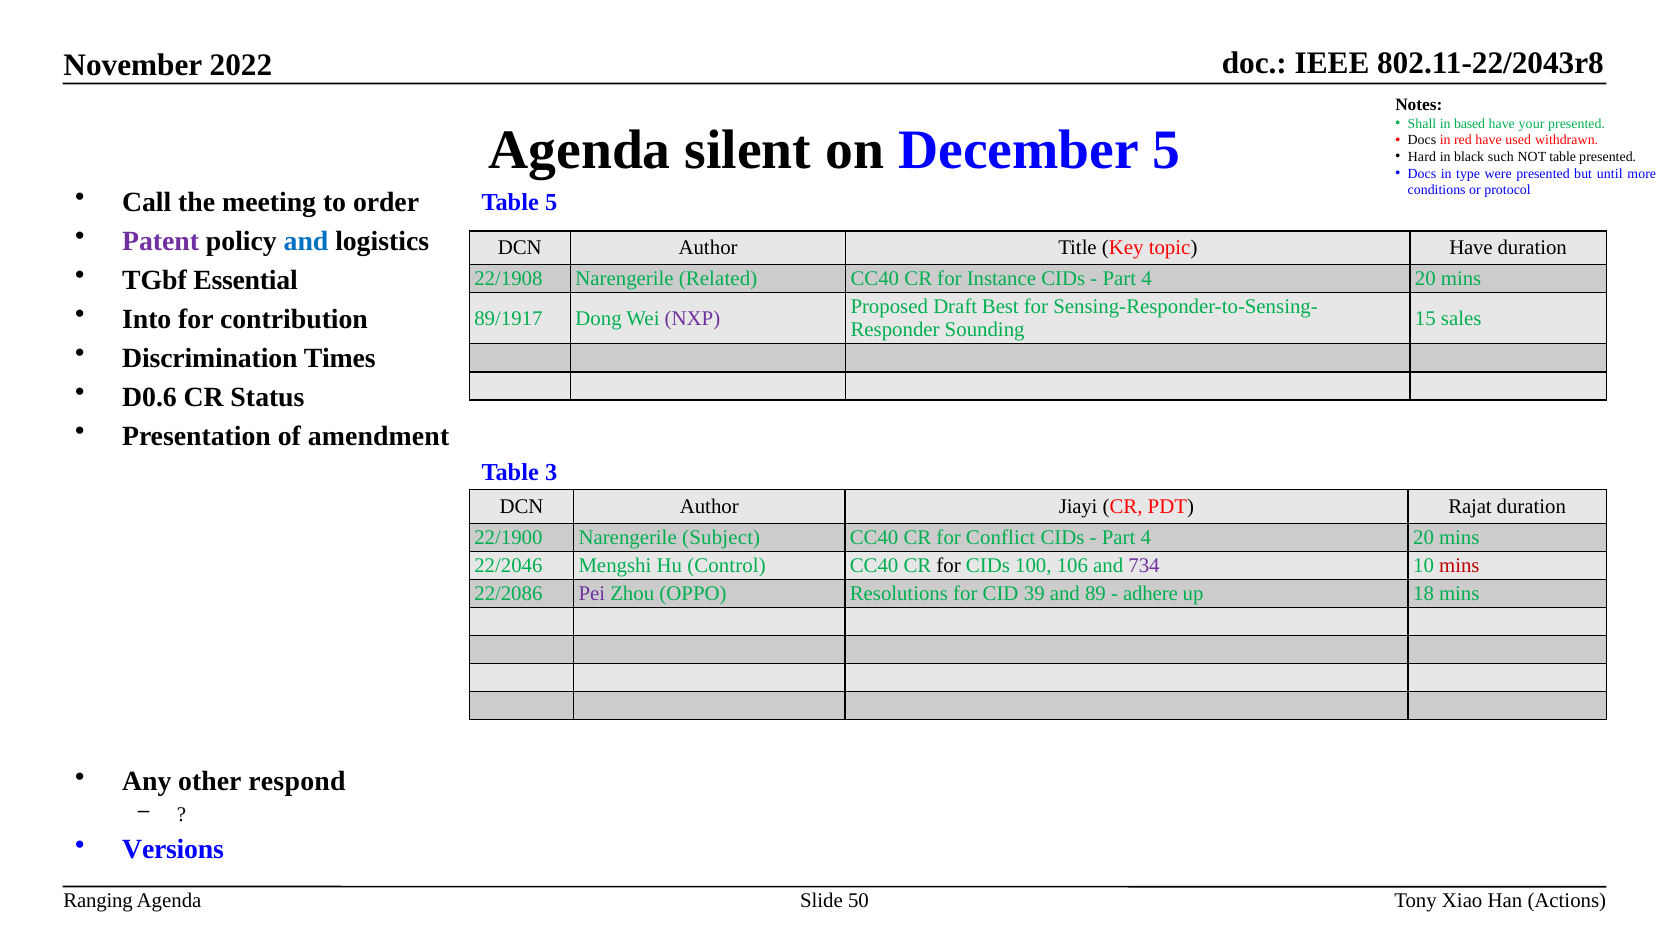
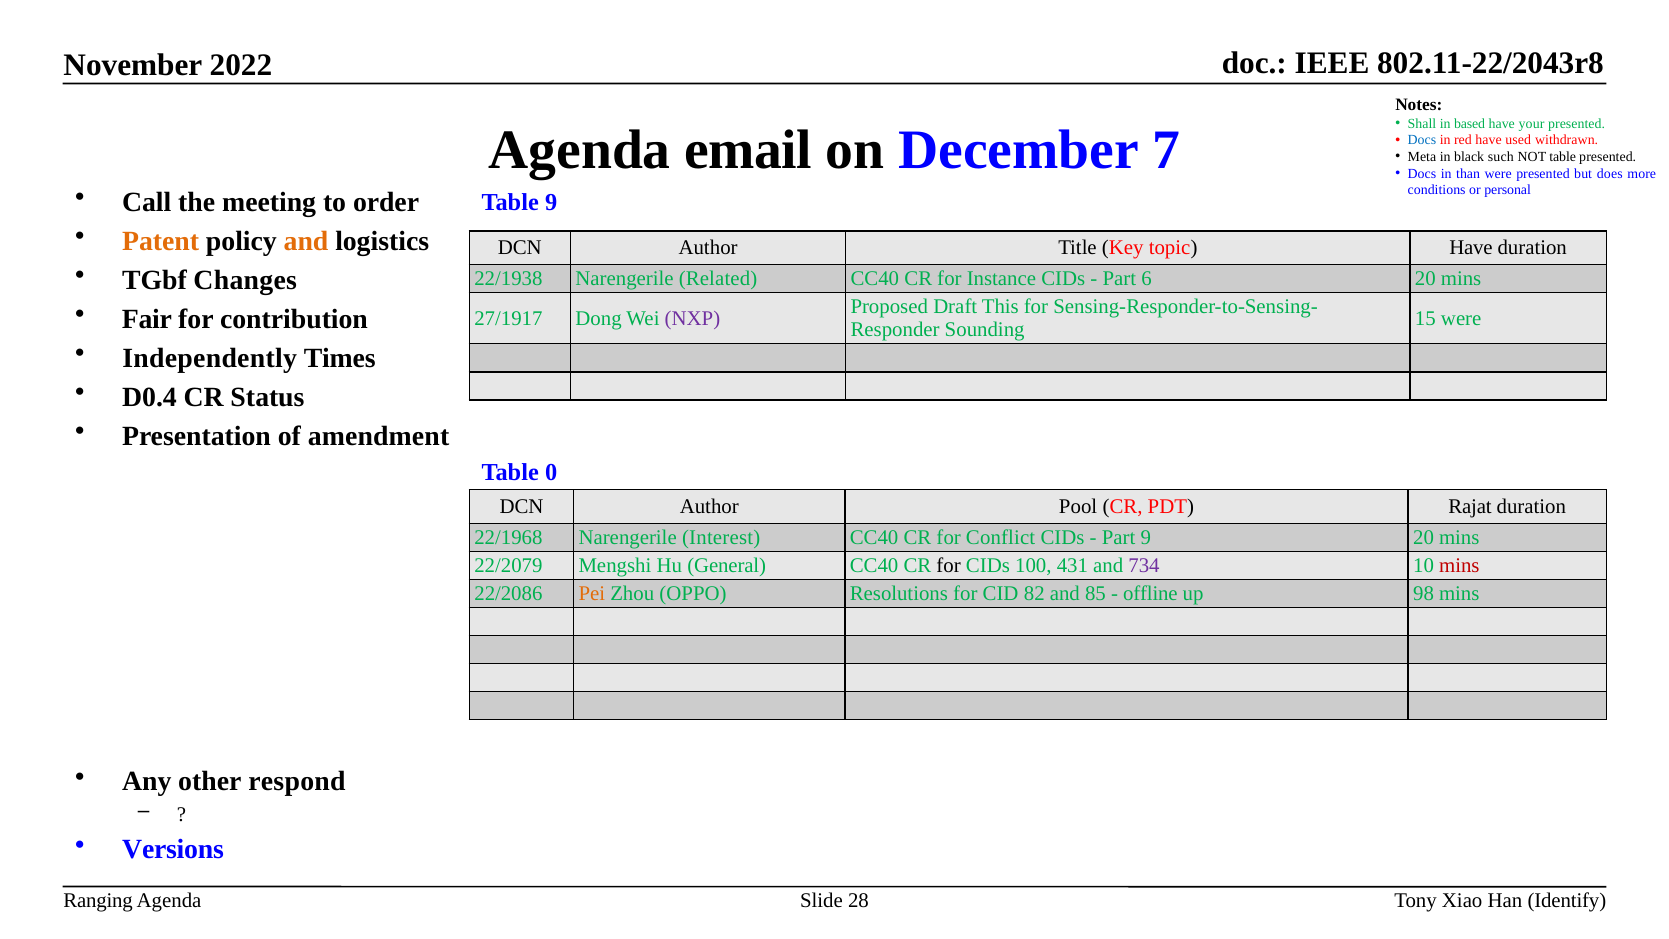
silent: silent -> email
December 5: 5 -> 7
Docs at (1422, 140) colour: black -> blue
Hard: Hard -> Meta
type: type -> than
until: until -> does
protocol: protocol -> personal
Table 5: 5 -> 9
Patent colour: purple -> orange
and at (306, 241) colour: blue -> orange
Essential: Essential -> Changes
22/1908: 22/1908 -> 22/1938
4 at (1147, 279): 4 -> 6
Best: Best -> This
Into: Into -> Fair
89/1917: 89/1917 -> 27/1917
15 sales: sales -> were
Discrimination: Discrimination -> Independently
D0.6: D0.6 -> D0.4
3: 3 -> 0
Jiayi: Jiayi -> Pool
22/1900: 22/1900 -> 22/1968
Subject: Subject -> Interest
4 at (1146, 537): 4 -> 9
22/2046: 22/2046 -> 22/2079
Control: Control -> General
106: 106 -> 431
Pei colour: purple -> orange
39: 39 -> 82
89: 89 -> 85
adhere: adhere -> offline
18: 18 -> 98
50: 50 -> 28
Actions: Actions -> Identify
